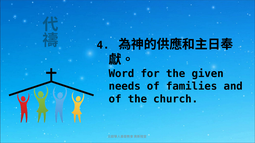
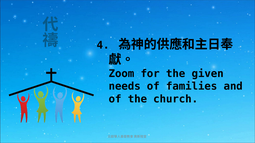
Word: Word -> Zoom
